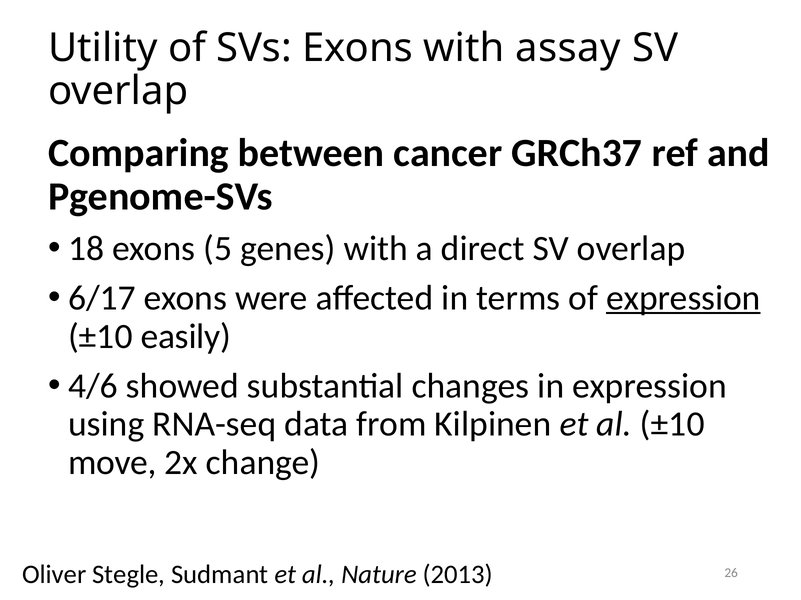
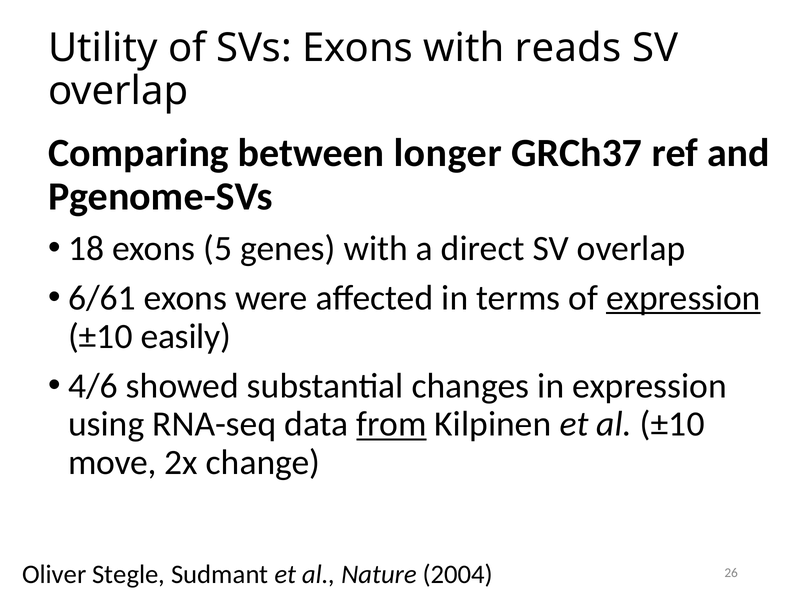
assay: assay -> reads
cancer: cancer -> longer
6/17: 6/17 -> 6/61
from underline: none -> present
2013: 2013 -> 2004
